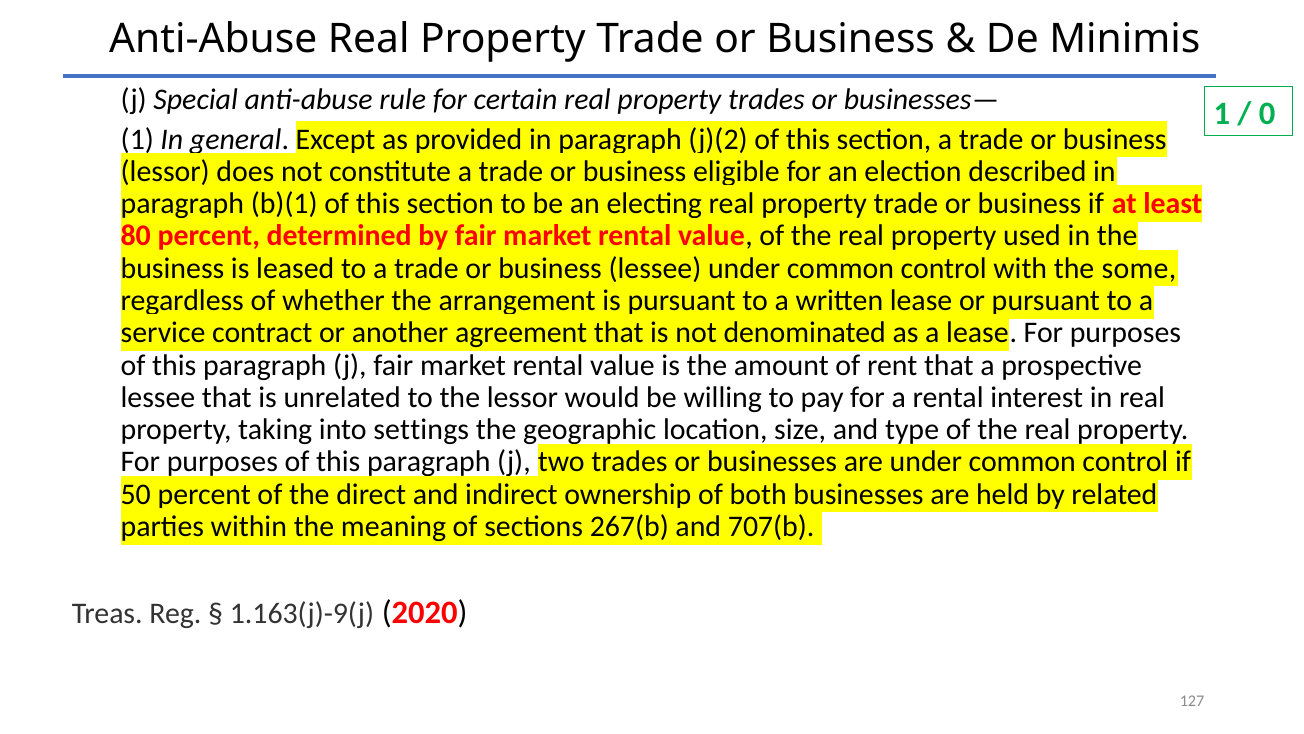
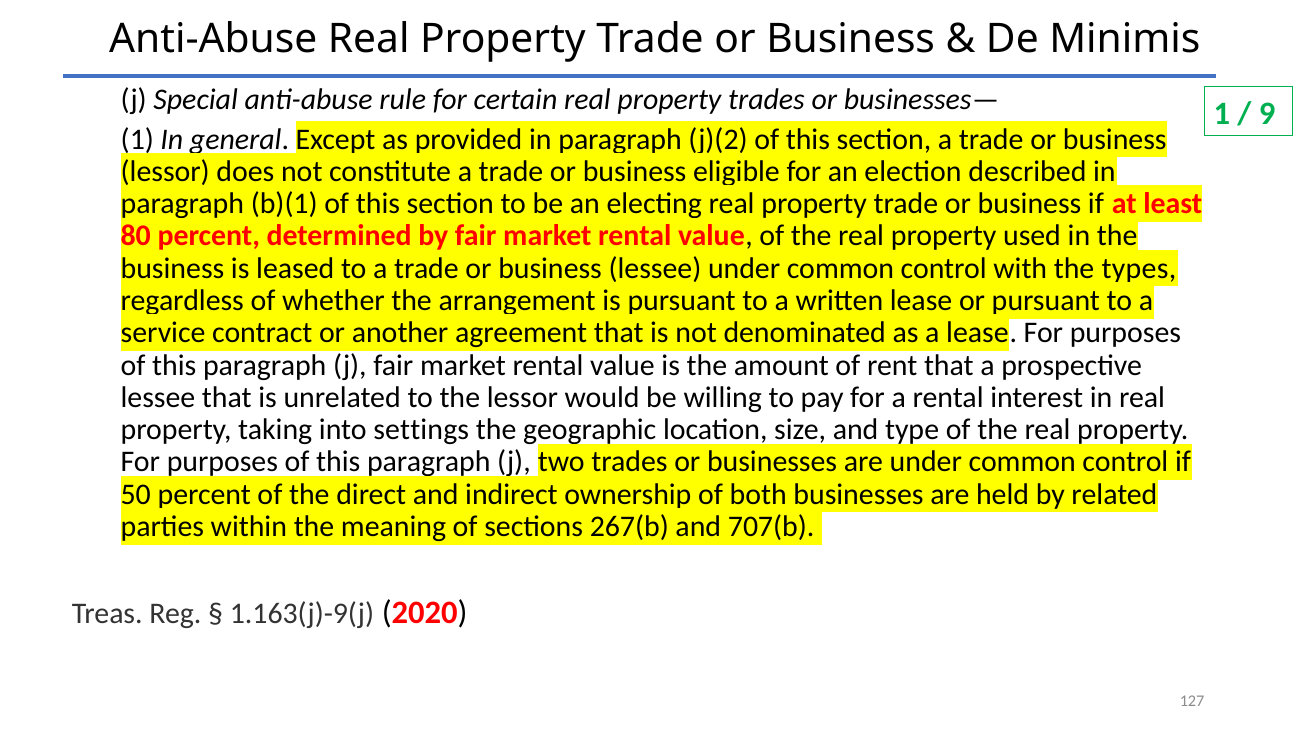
0: 0 -> 9
some: some -> types
